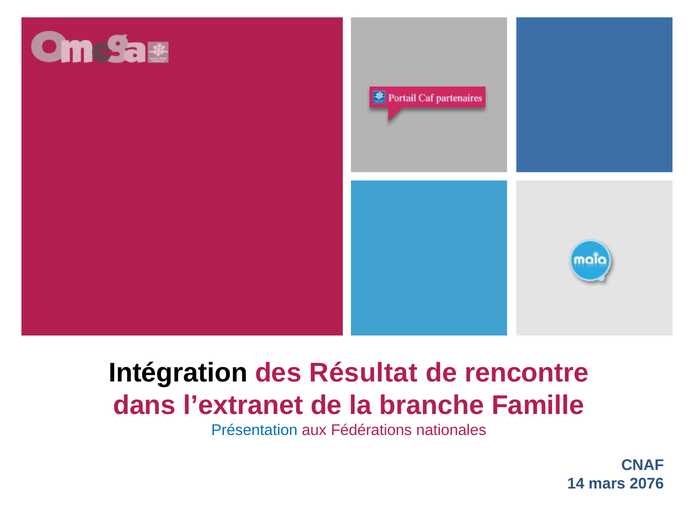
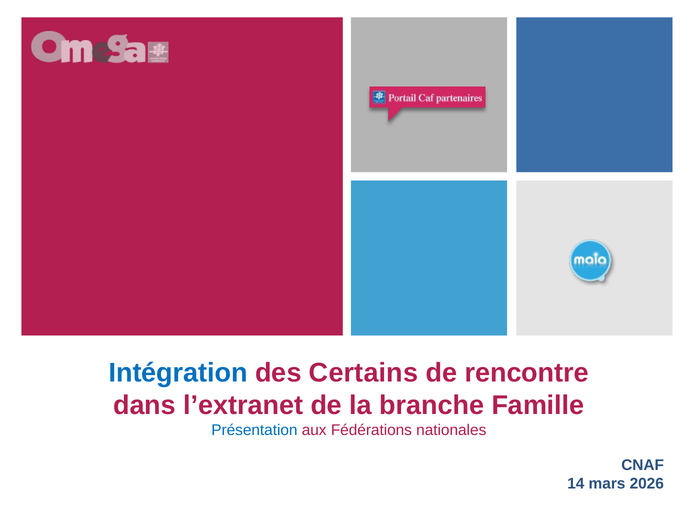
Intégration colour: black -> blue
Résultat: Résultat -> Certains
2076: 2076 -> 2026
